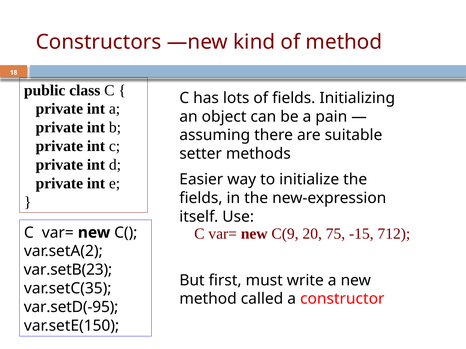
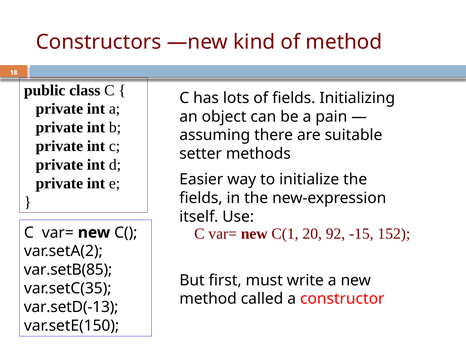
C(9: C(9 -> C(1
75: 75 -> 92
712: 712 -> 152
var.setB(23: var.setB(23 -> var.setB(85
var.setD(-95: var.setD(-95 -> var.setD(-13
